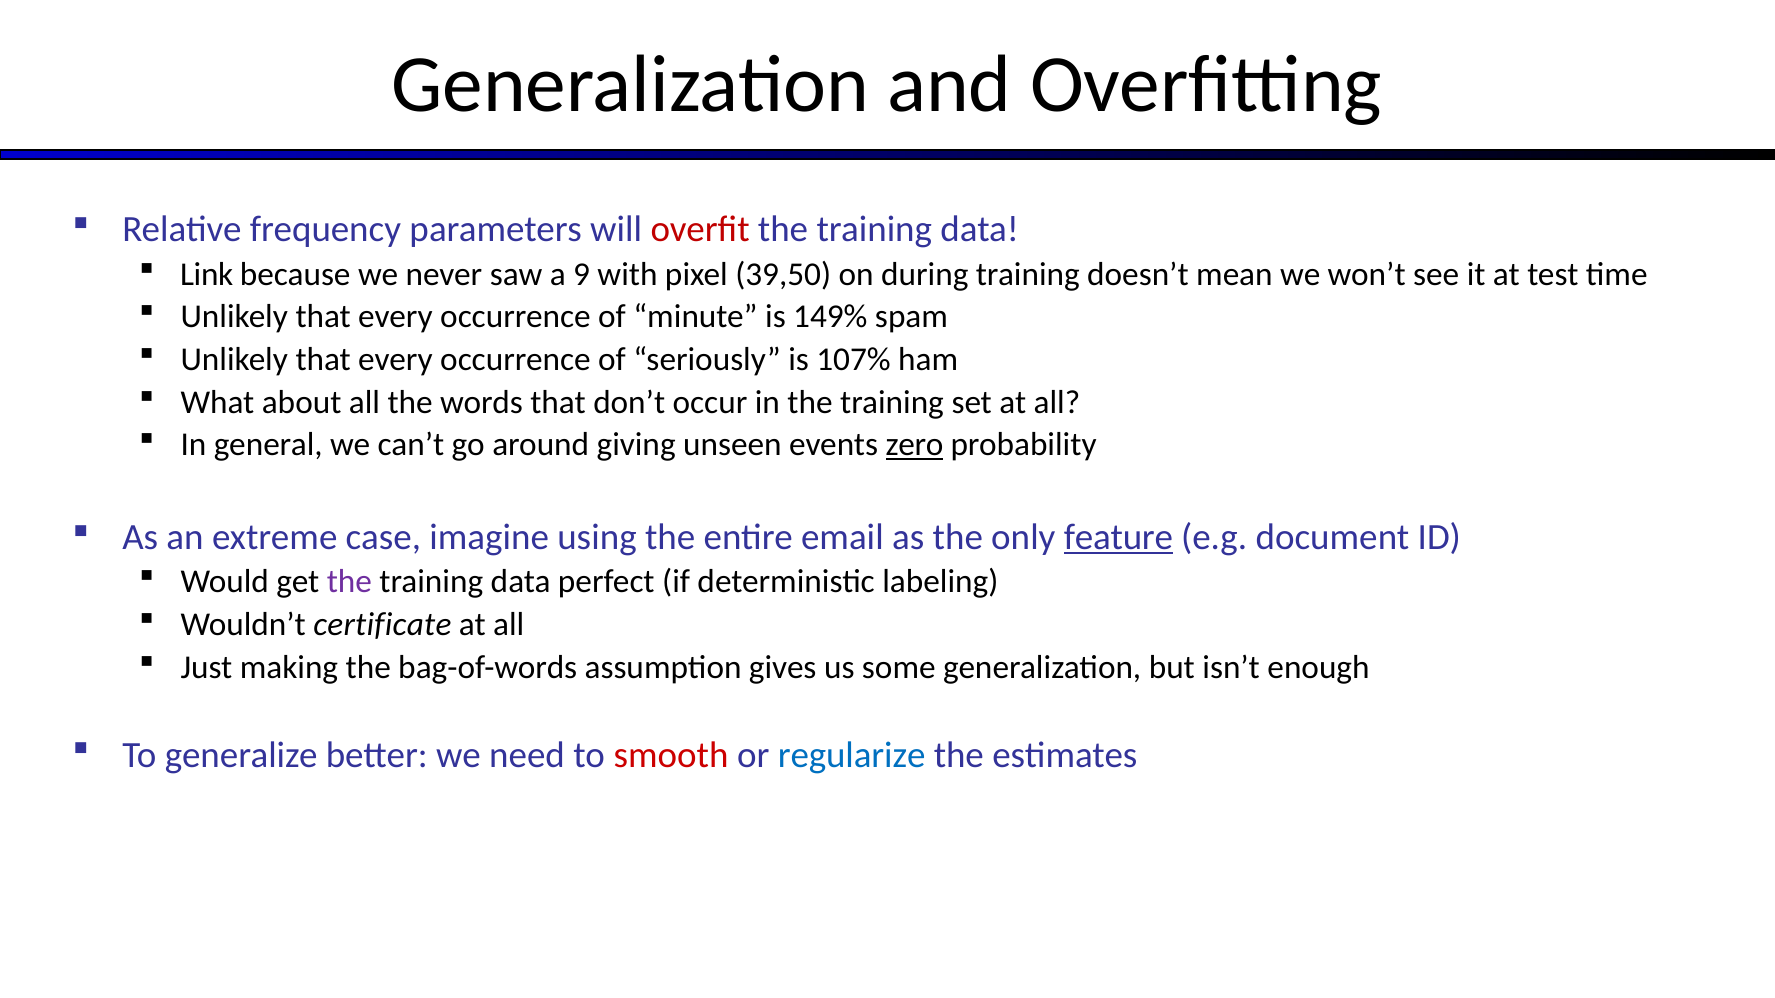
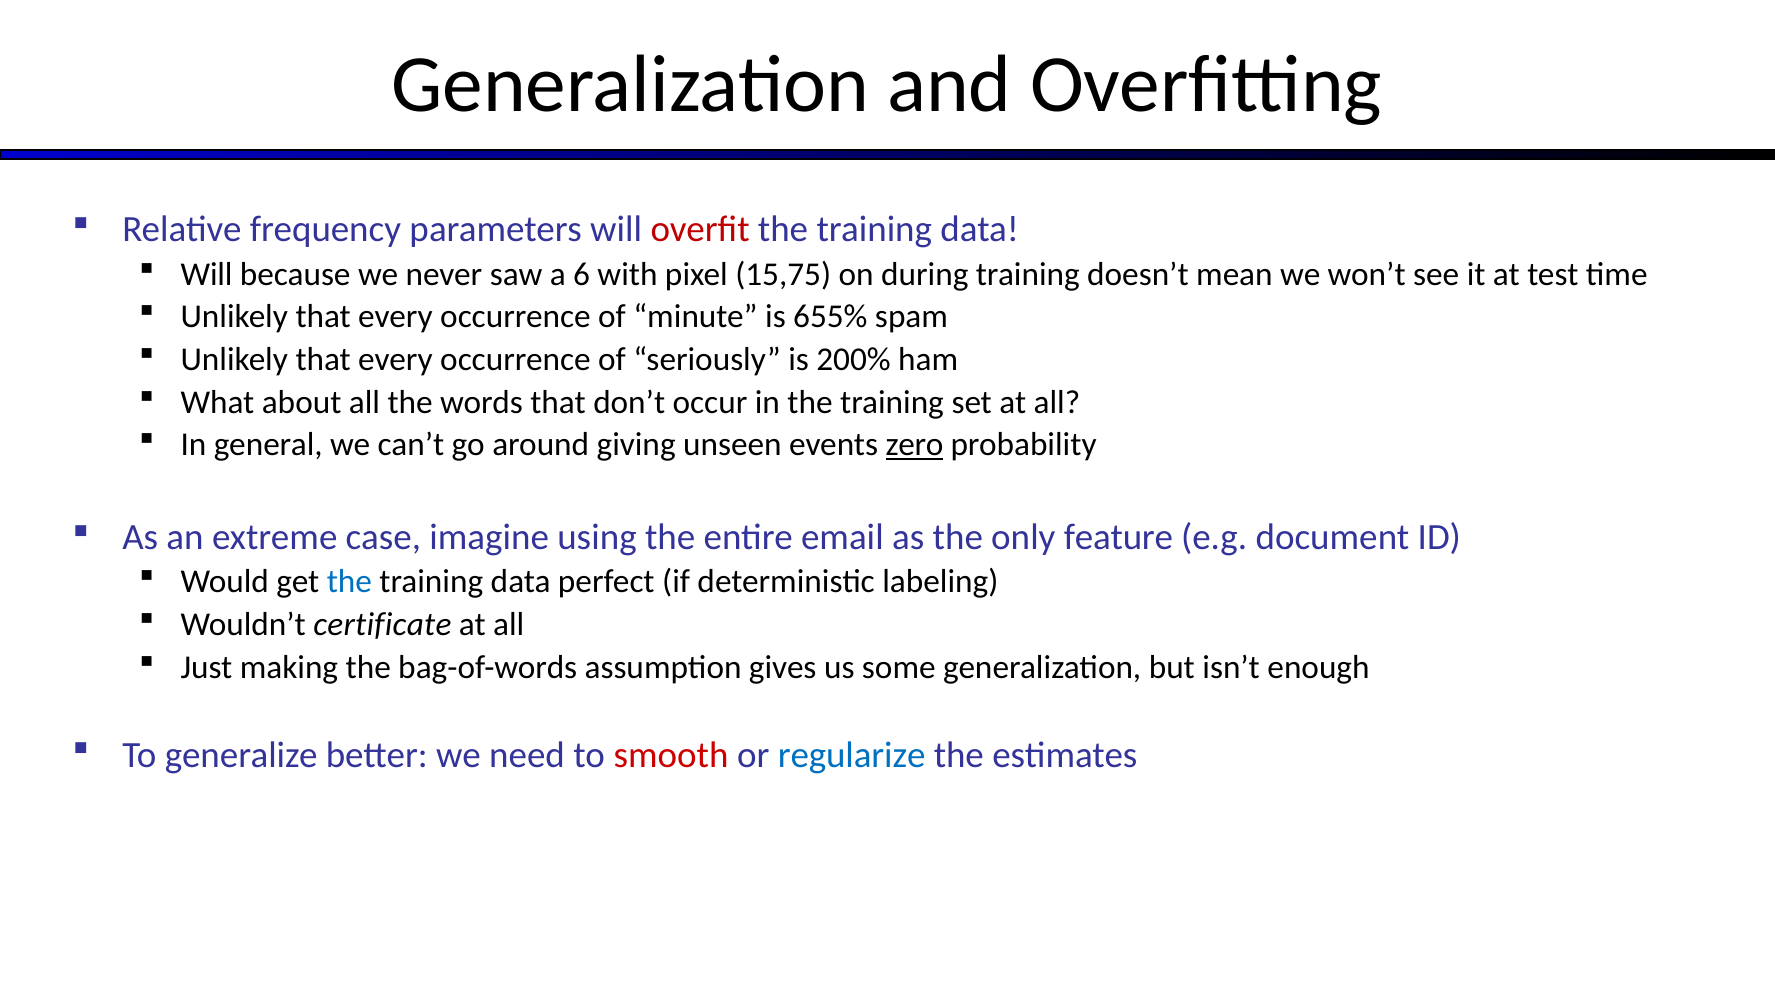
Link at (207, 274): Link -> Will
9: 9 -> 6
39,50: 39,50 -> 15,75
149%: 149% -> 655%
107%: 107% -> 200%
feature underline: present -> none
the at (349, 582) colour: purple -> blue
